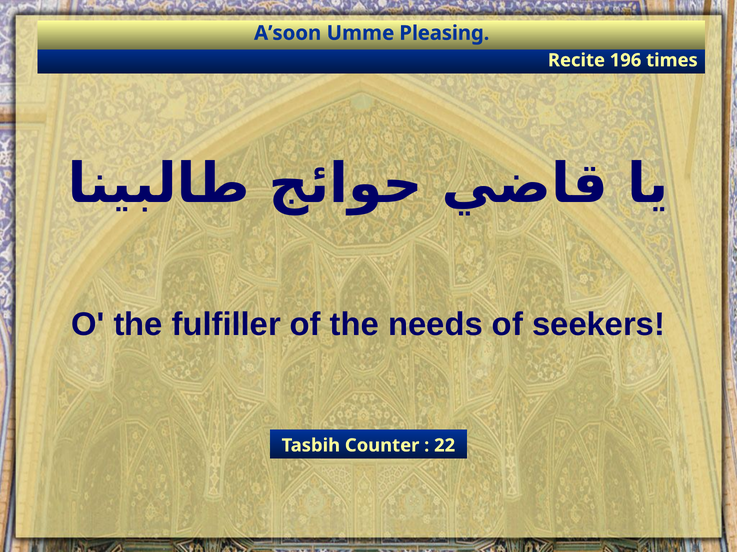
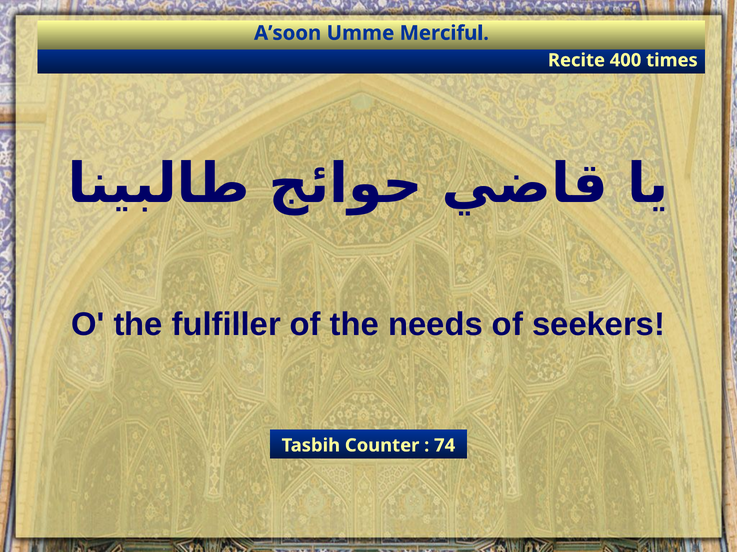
Pleasing: Pleasing -> Merciful
196: 196 -> 400
22: 22 -> 74
